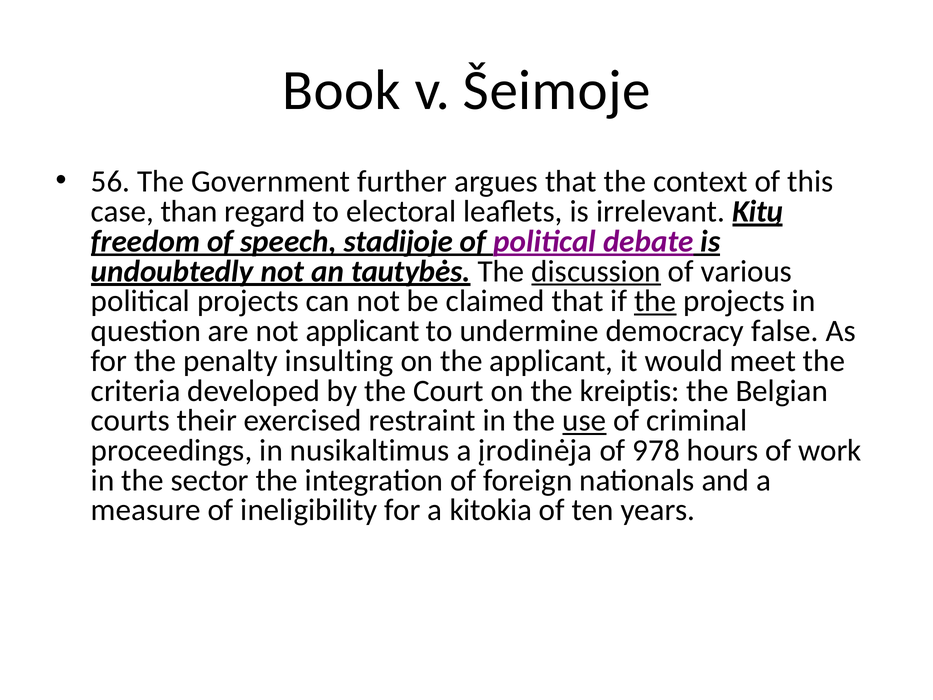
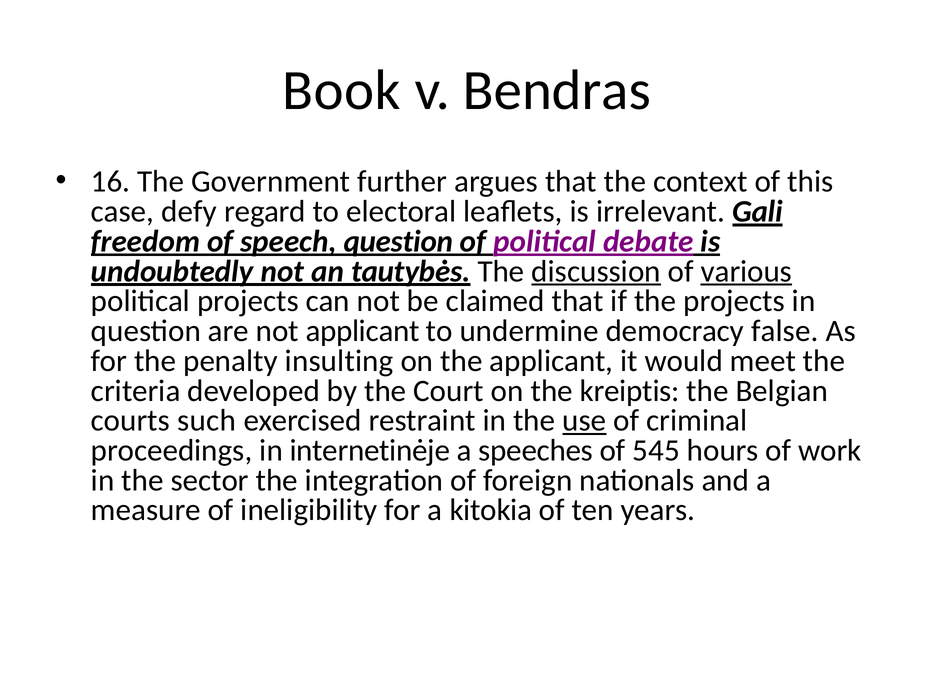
Šeimoje: Šeimoje -> Bendras
56: 56 -> 16
than: than -> defy
Kitų: Kitų -> Gali
speech stadijoje: stadijoje -> question
various underline: none -> present
the at (655, 301) underline: present -> none
their: their -> such
nusikaltimus: nusikaltimus -> internetinėje
įrodinėja: įrodinėja -> speeches
978: 978 -> 545
